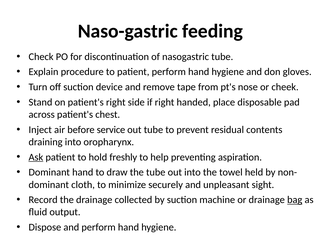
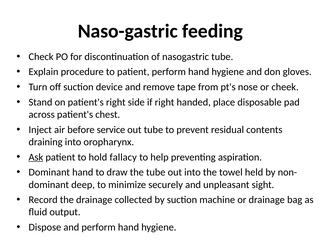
freshly: freshly -> fallacy
cloth: cloth -> deep
bag underline: present -> none
